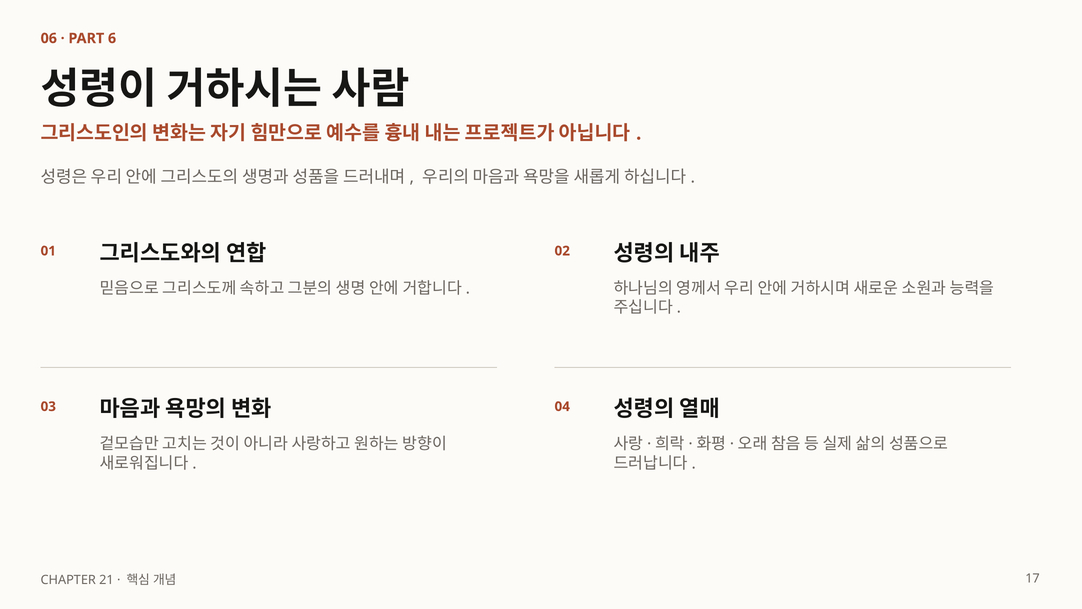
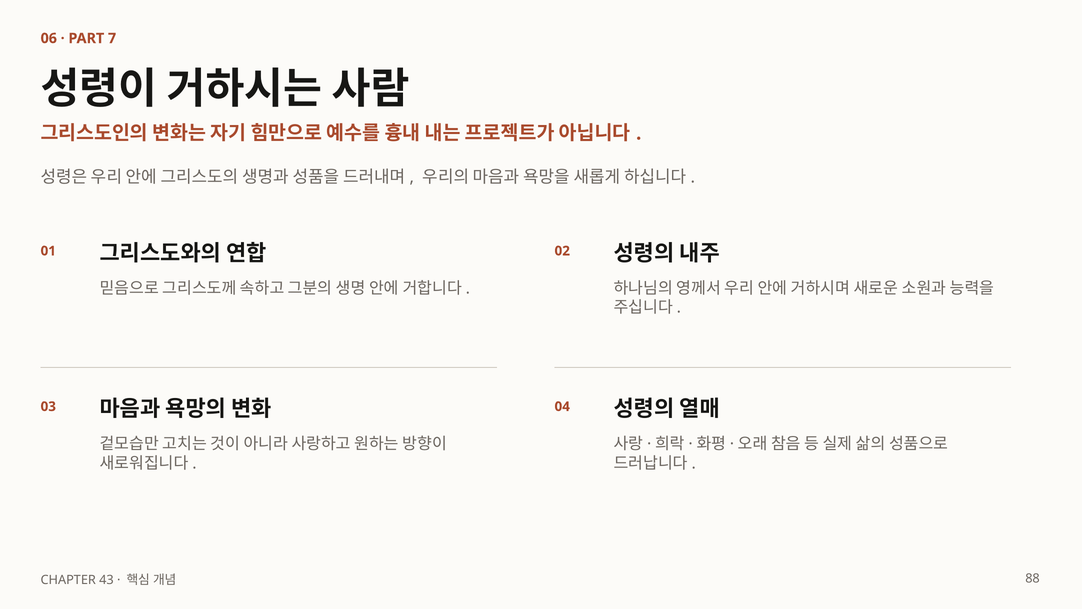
6: 6 -> 7
21: 21 -> 43
17: 17 -> 88
